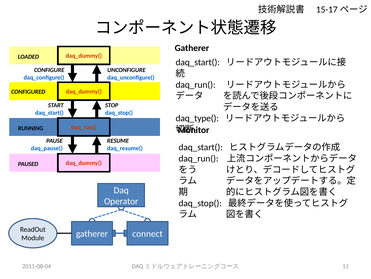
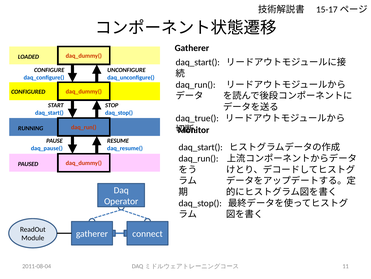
daq_type(: daq_type( -> daq_true(
